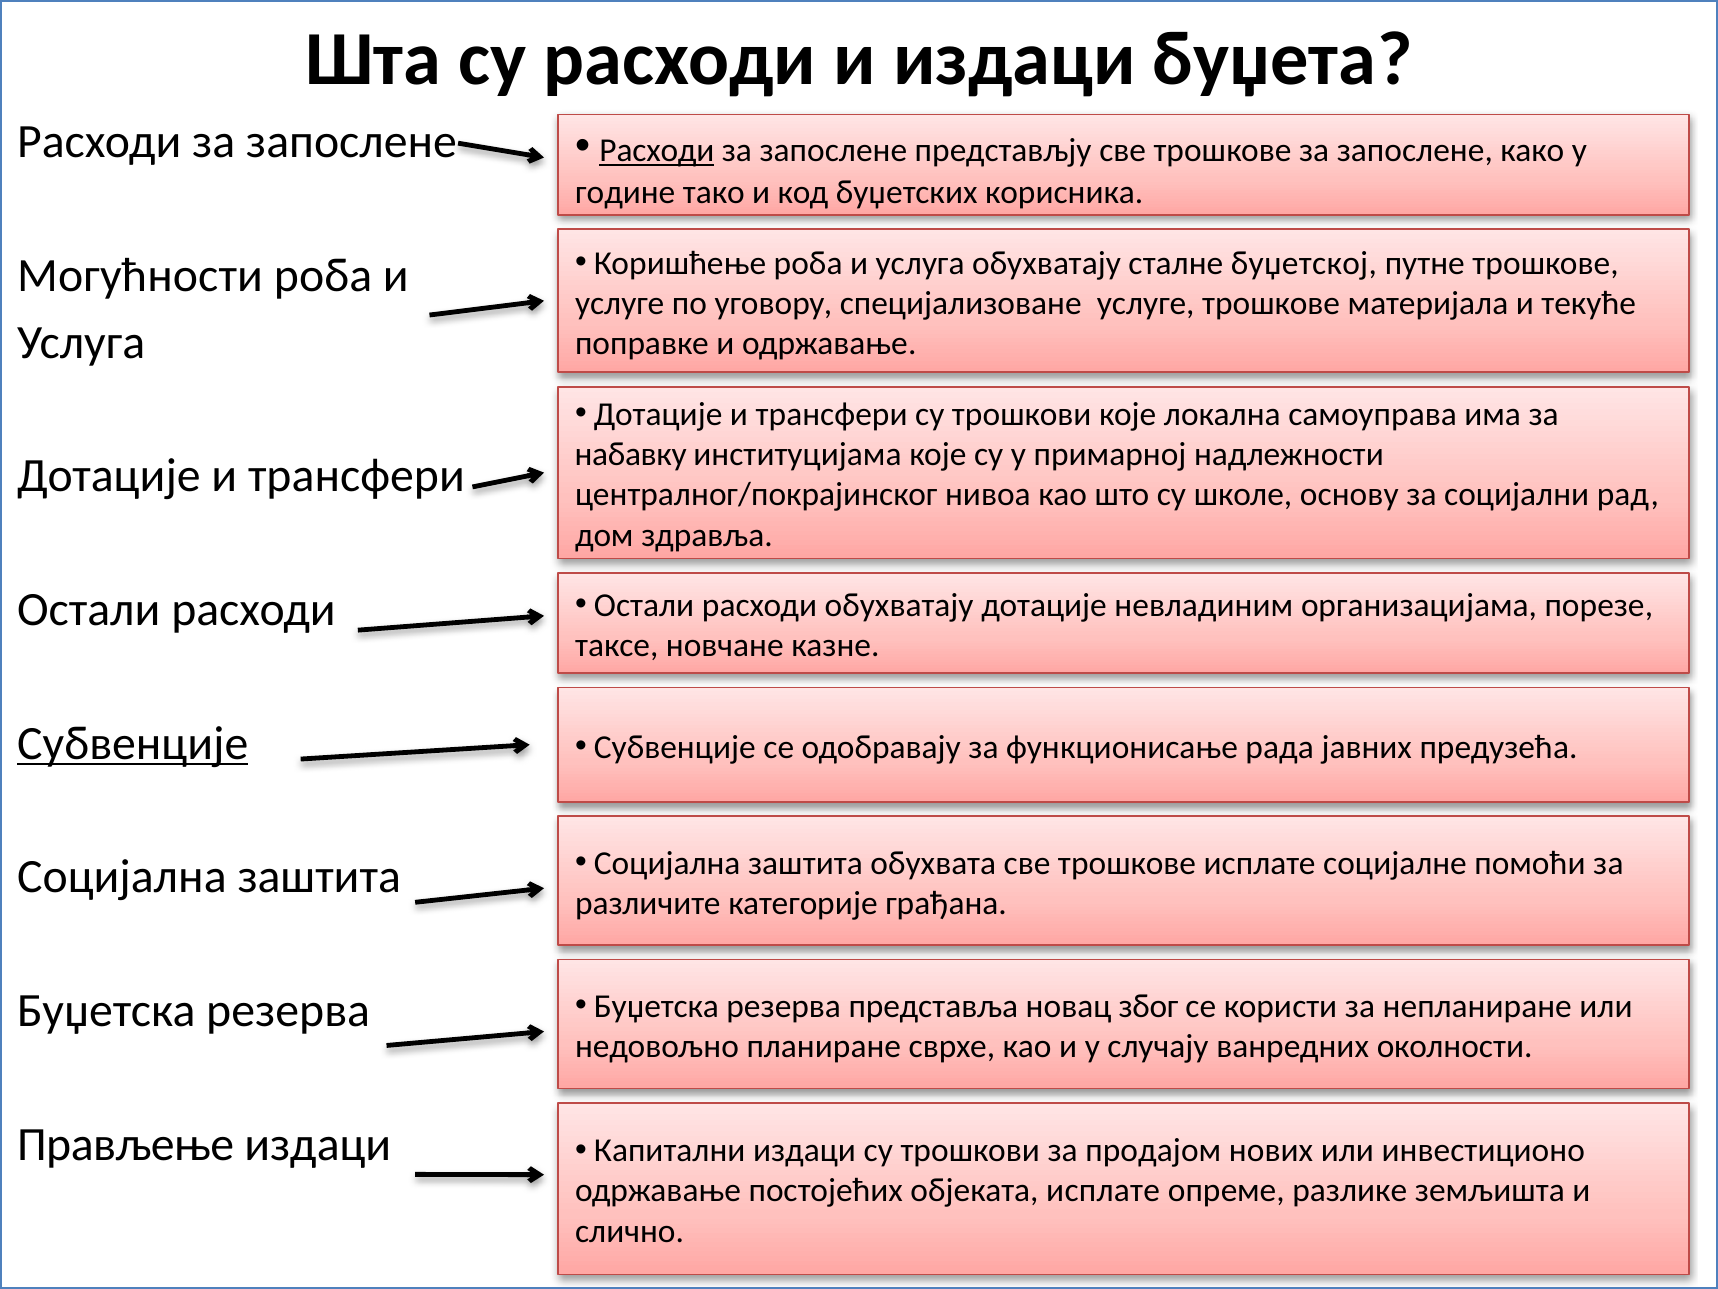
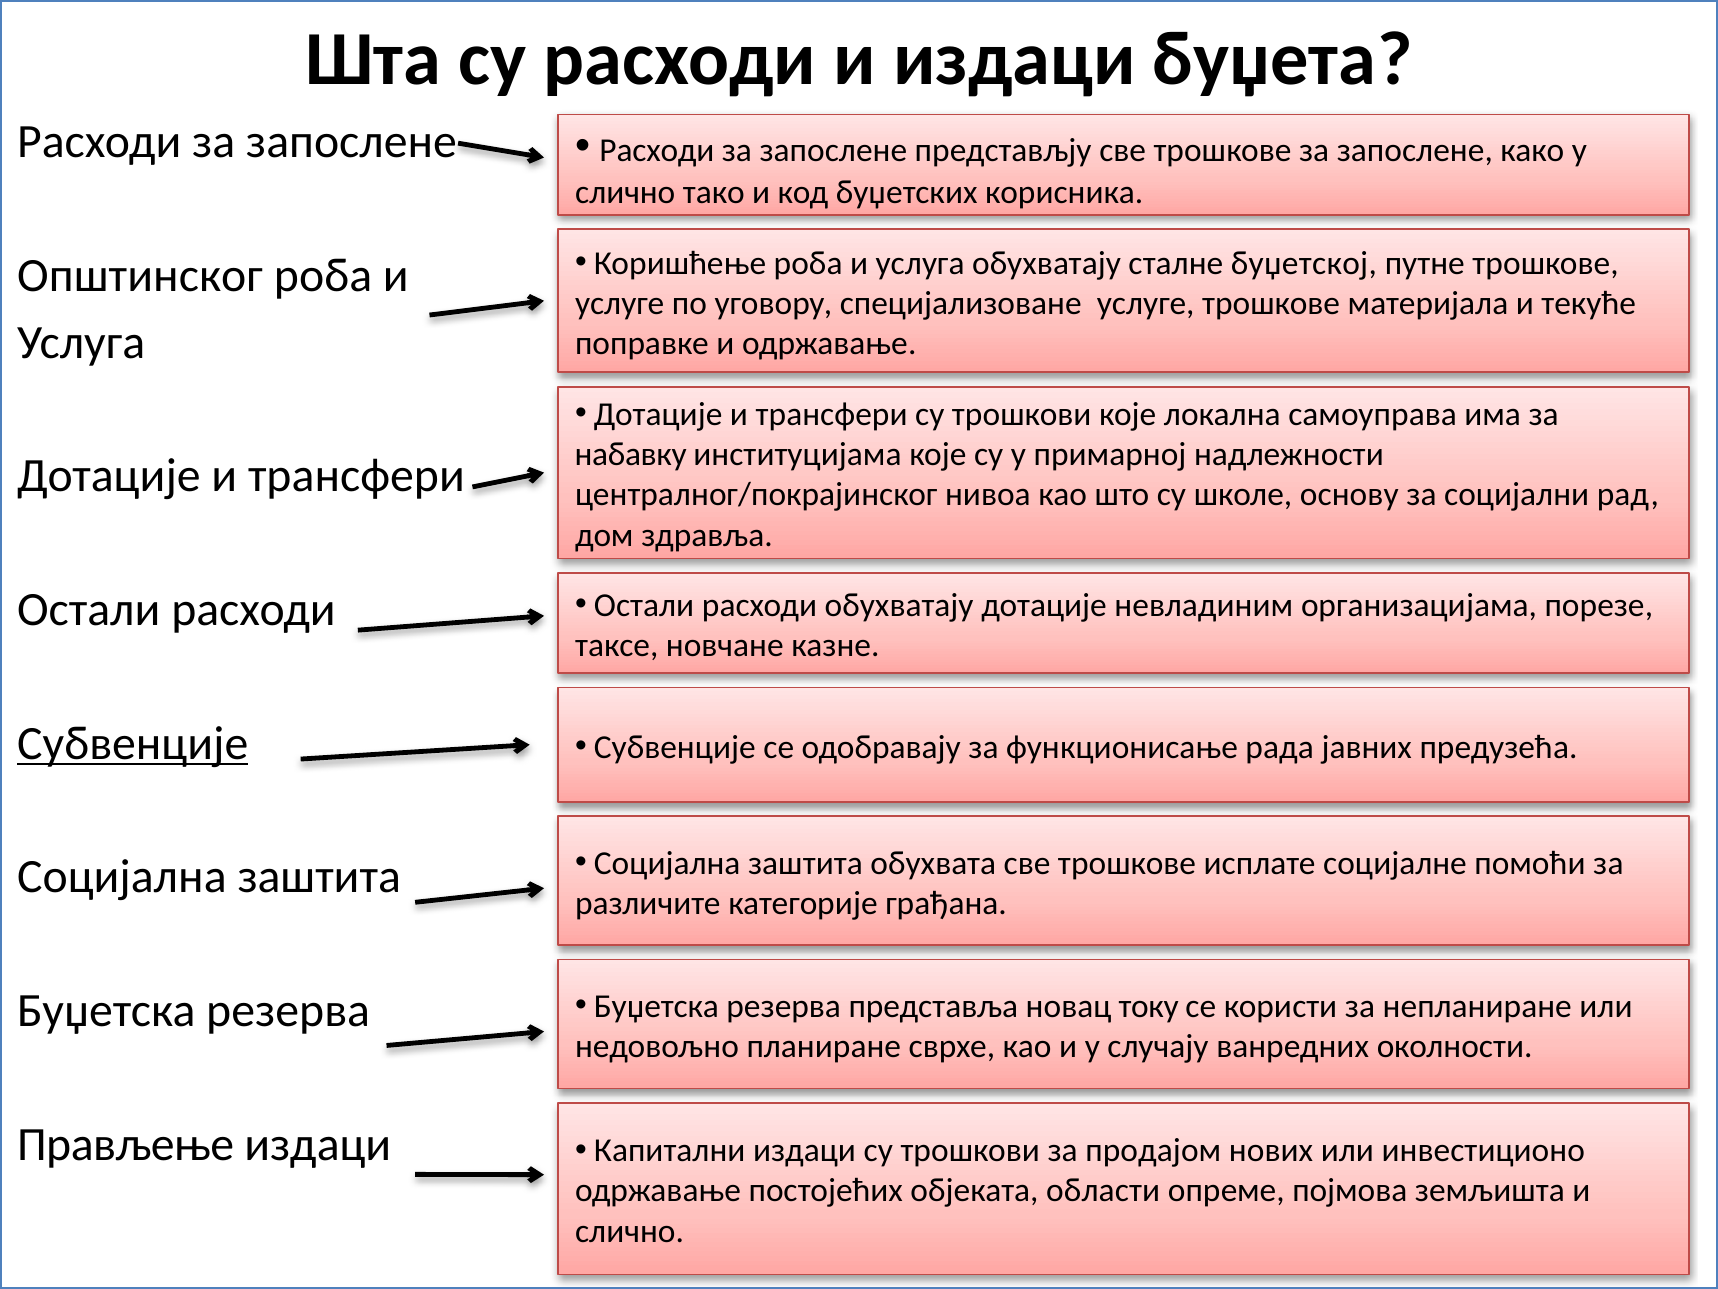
Расходи at (657, 151) underline: present -> none
године at (625, 193): године -> слично
Могућности: Могућности -> Општинског
због: због -> току
објеката исплате: исплате -> области
разлике: разлике -> појмова
